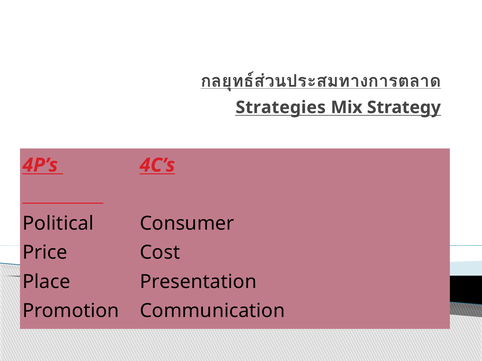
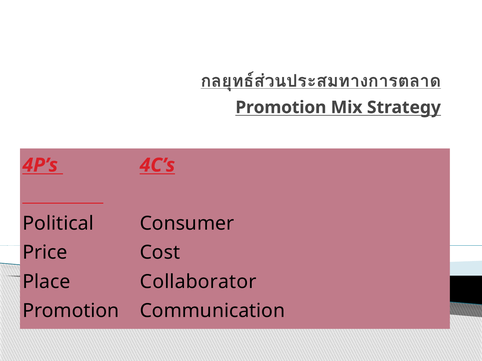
Strategies at (281, 108): Strategies -> Promotion
Presentation: Presentation -> Collaborator
